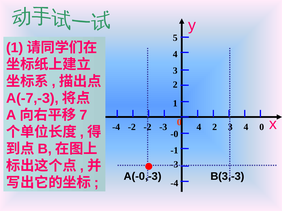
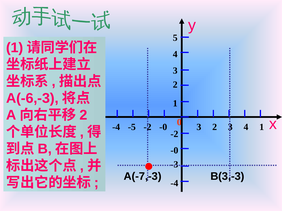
A(-7,-3: A(-7,-3 -> A(-6,-3
7 at (83, 115): 7 -> 2
4 at (199, 127): 4 -> 3
4 0: 0 -> 1
-4 -2: -2 -> -5
-3 at (163, 127): -3 -> -0
-0 at (174, 134): -0 -> -2
-1 at (174, 151): -1 -> -0
A(-0,-3: A(-0,-3 -> A(-7,-3
